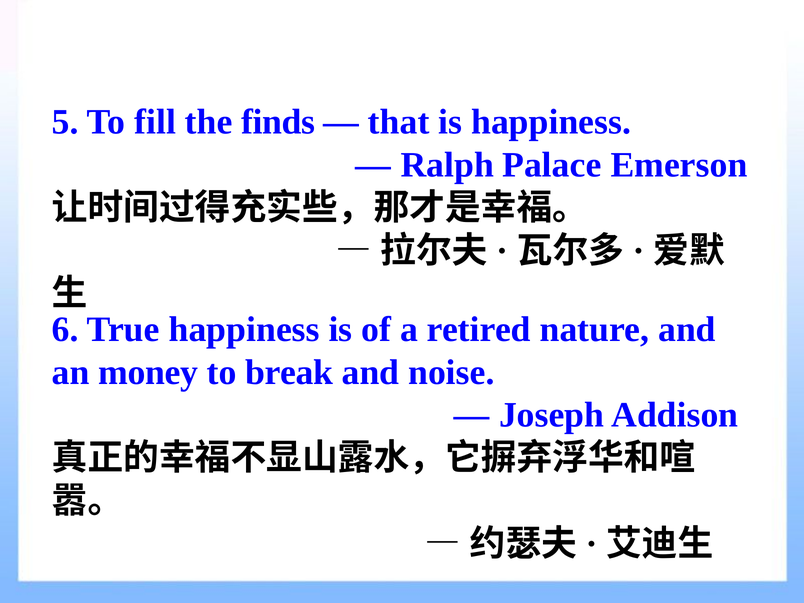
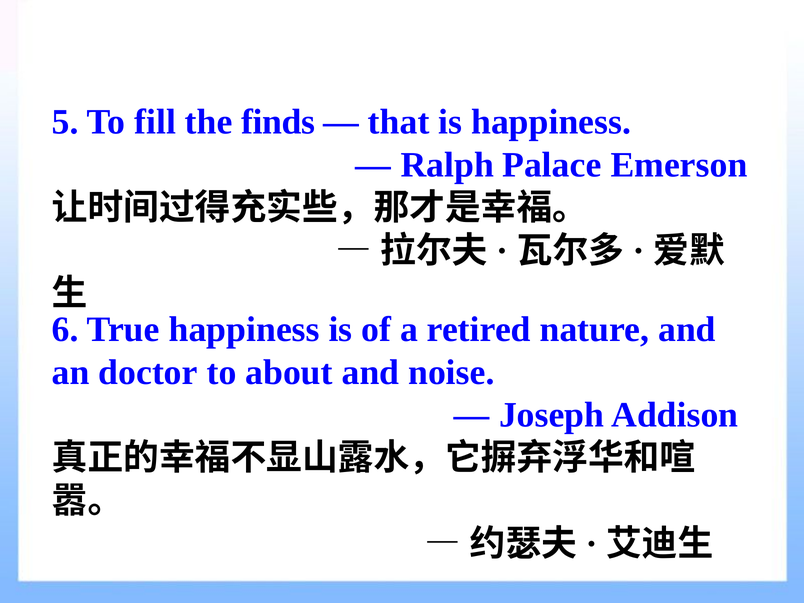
money: money -> doctor
break: break -> about
